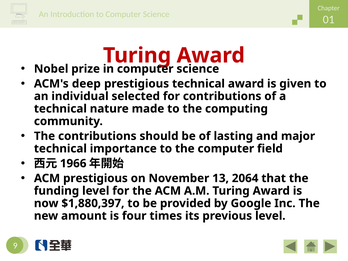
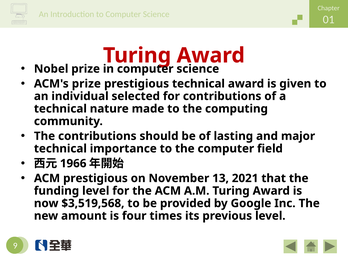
ACM's deep: deep -> prize
2064: 2064 -> 2021
$1,880,397: $1,880,397 -> $3,519,568
